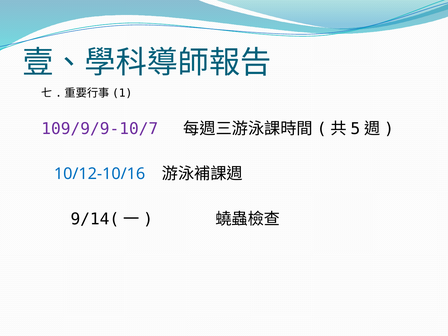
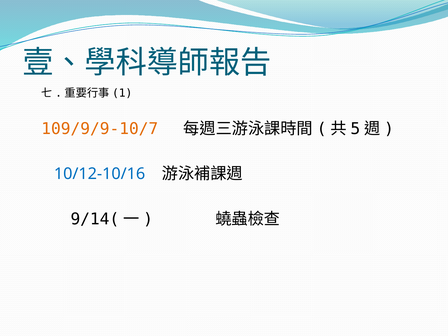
109/9/9-10/7 colour: purple -> orange
